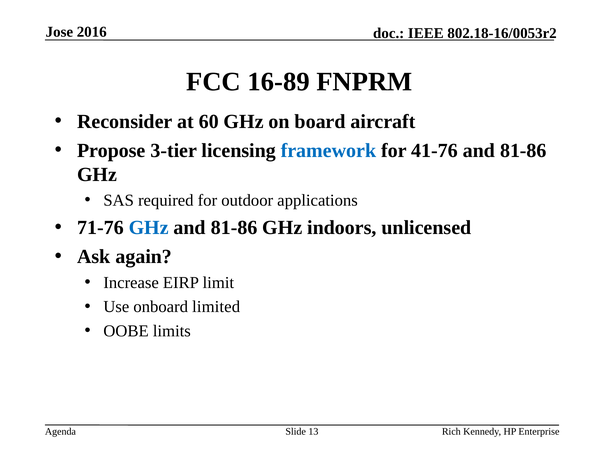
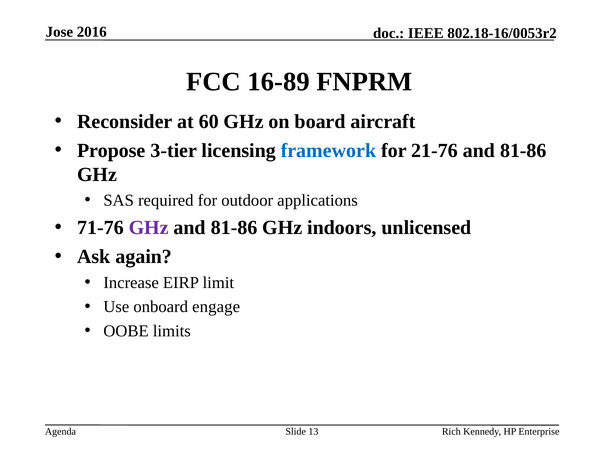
41-76: 41-76 -> 21-76
GHz at (149, 227) colour: blue -> purple
limited: limited -> engage
